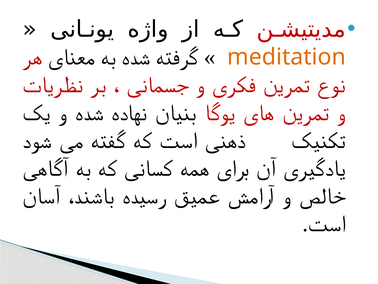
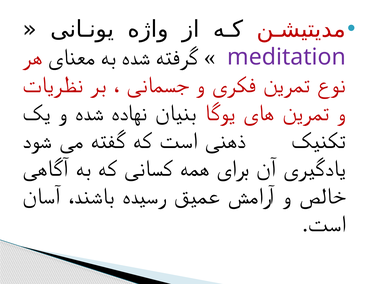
meditation colour: orange -> purple
